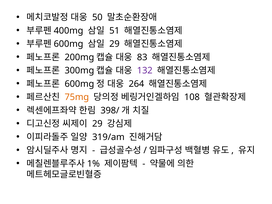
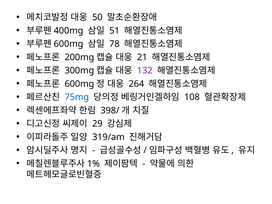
29 at (114, 44): 29 -> 78
83: 83 -> 21
75mg colour: orange -> blue
